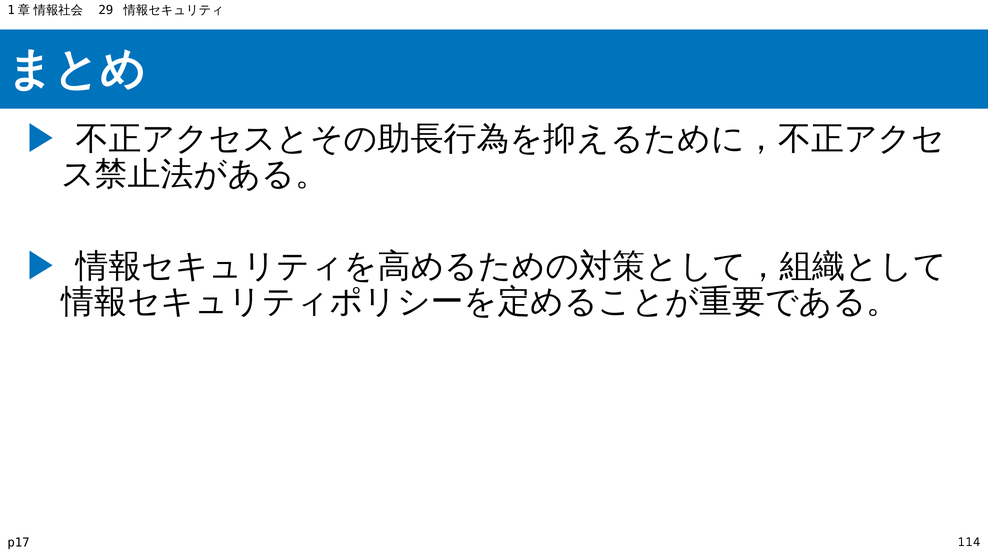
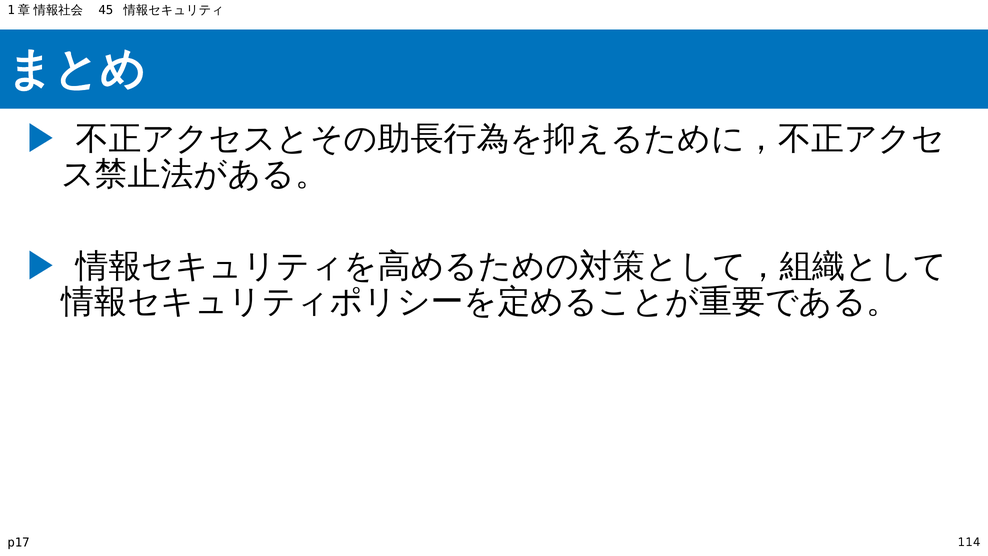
29: 29 -> 45
